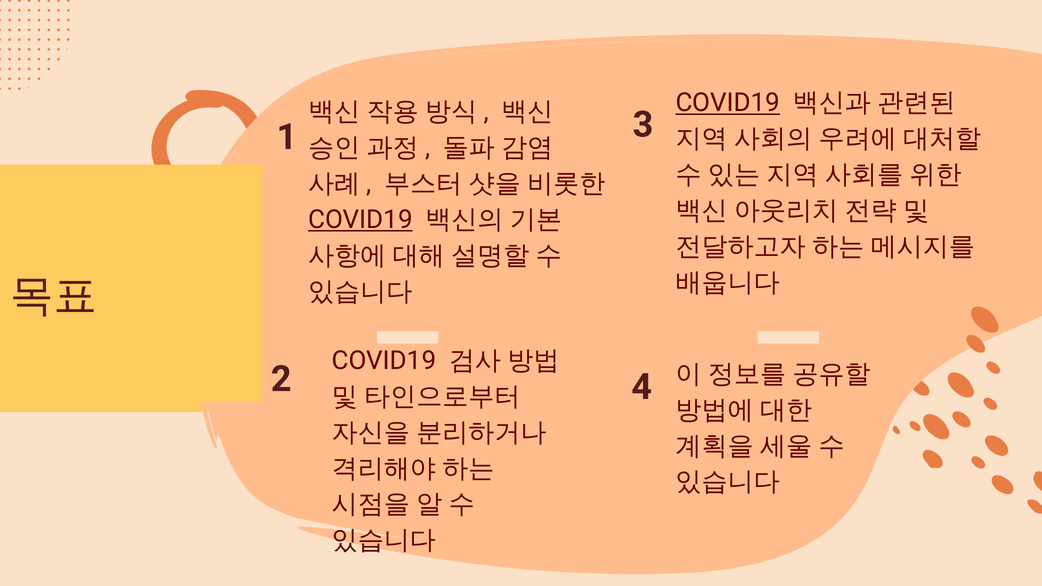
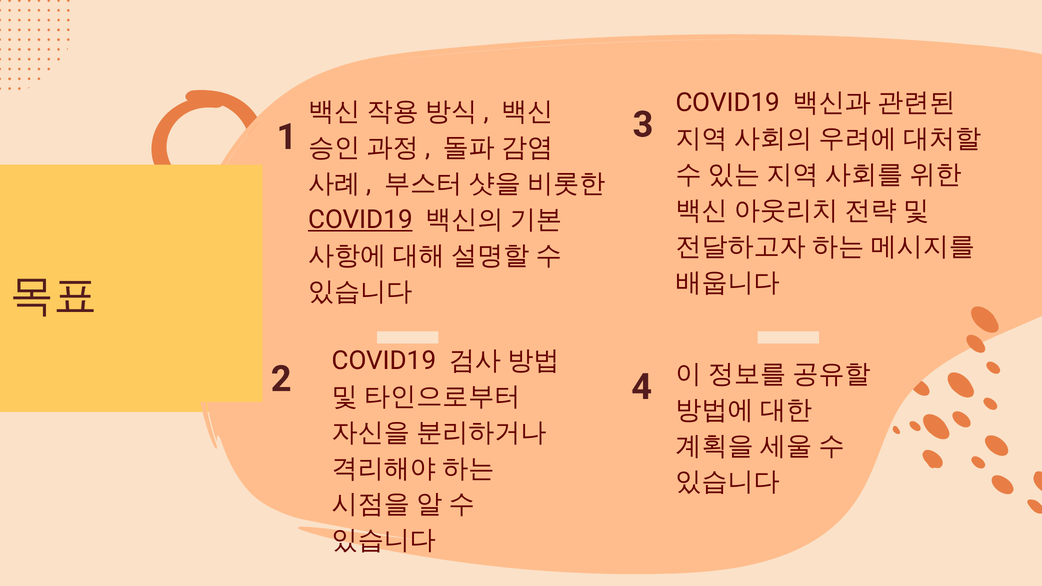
COVID19 at (728, 103) underline: present -> none
